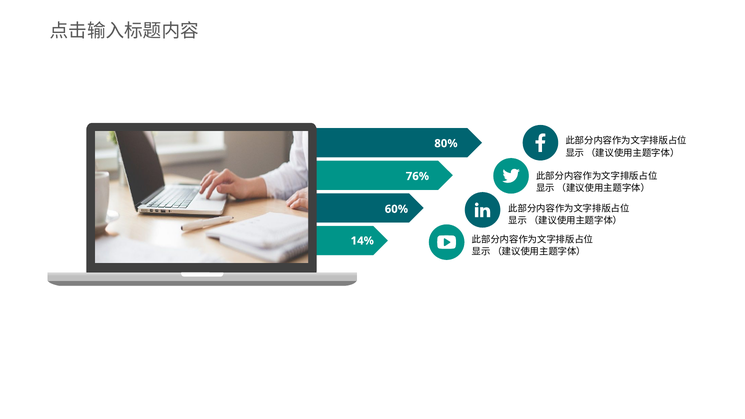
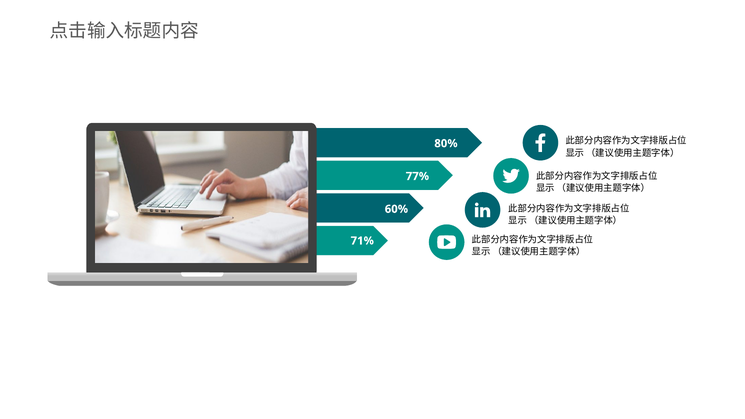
76%: 76% -> 77%
14%: 14% -> 71%
